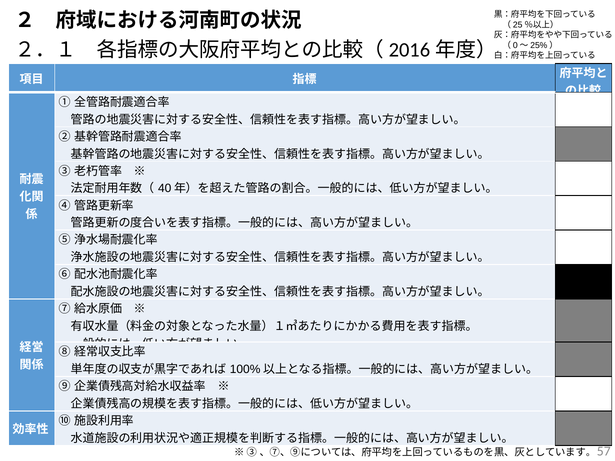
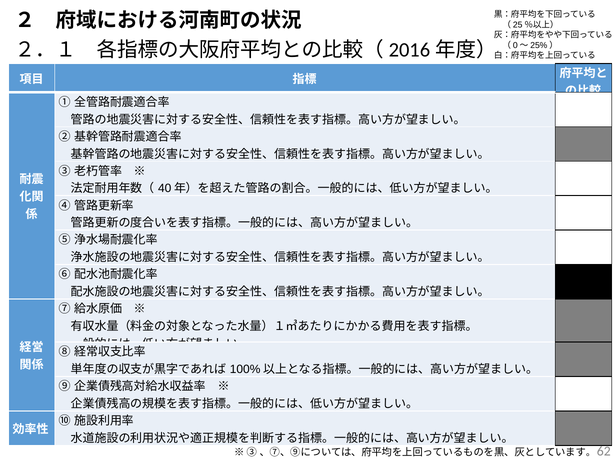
57: 57 -> 62
